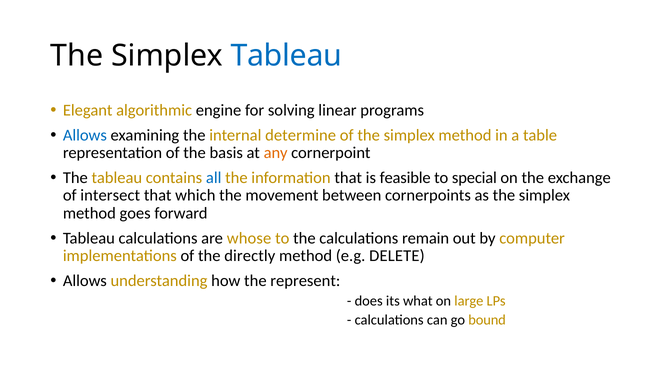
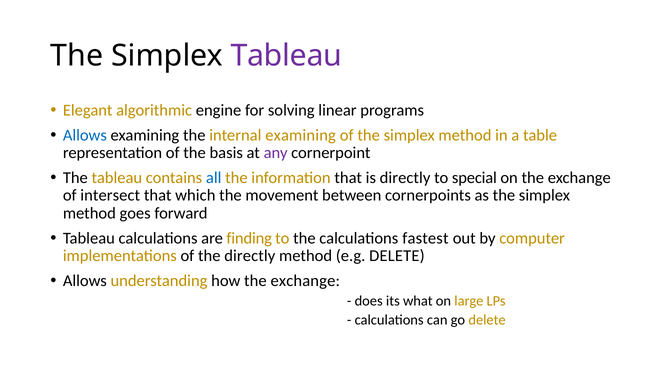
Tableau at (286, 56) colour: blue -> purple
internal determine: determine -> examining
any colour: orange -> purple
is feasible: feasible -> directly
whose: whose -> finding
remain: remain -> fastest
how the represent: represent -> exchange
go bound: bound -> delete
